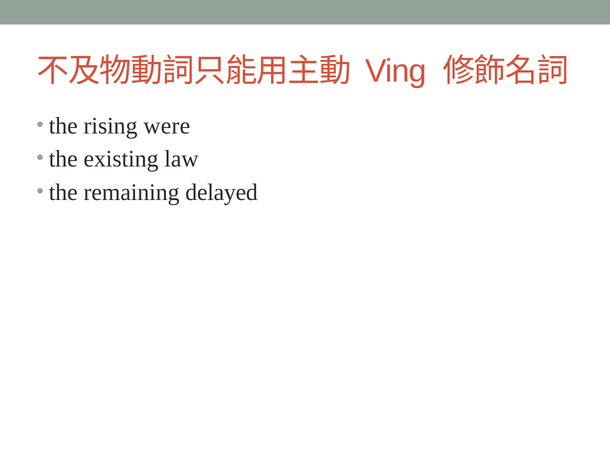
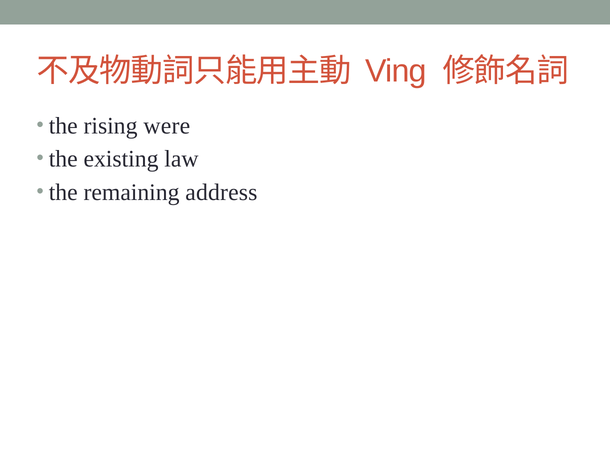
delayed: delayed -> address
